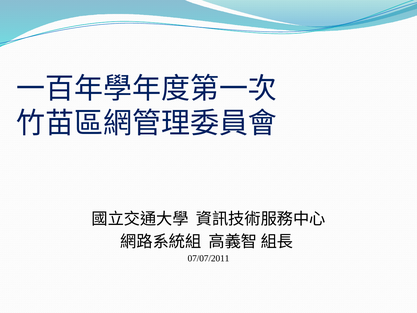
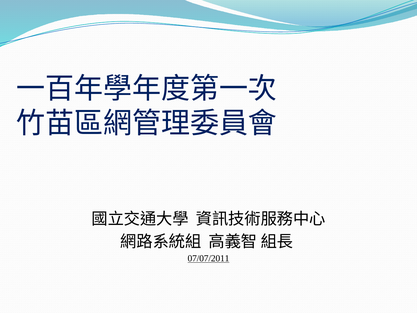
07/07/2011 underline: none -> present
